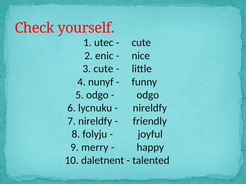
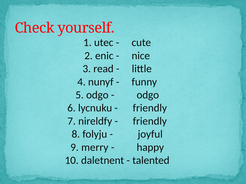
3 cute: cute -> read
nireldfy at (150, 108): nireldfy -> friendly
